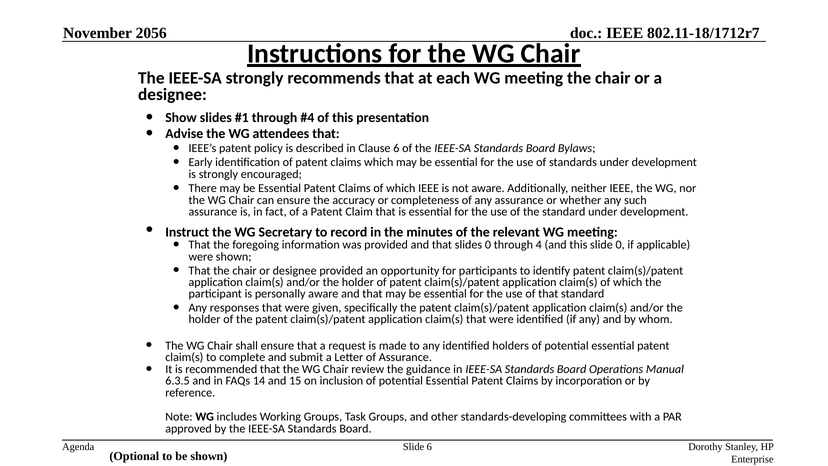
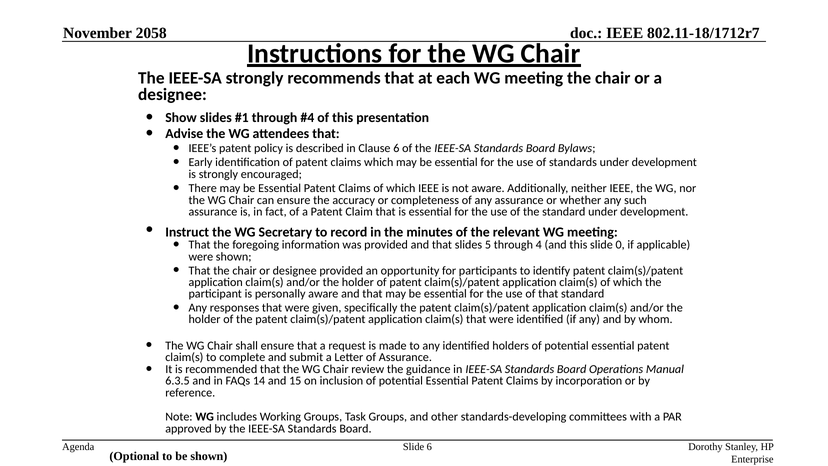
2056: 2056 -> 2058
slides 0: 0 -> 5
